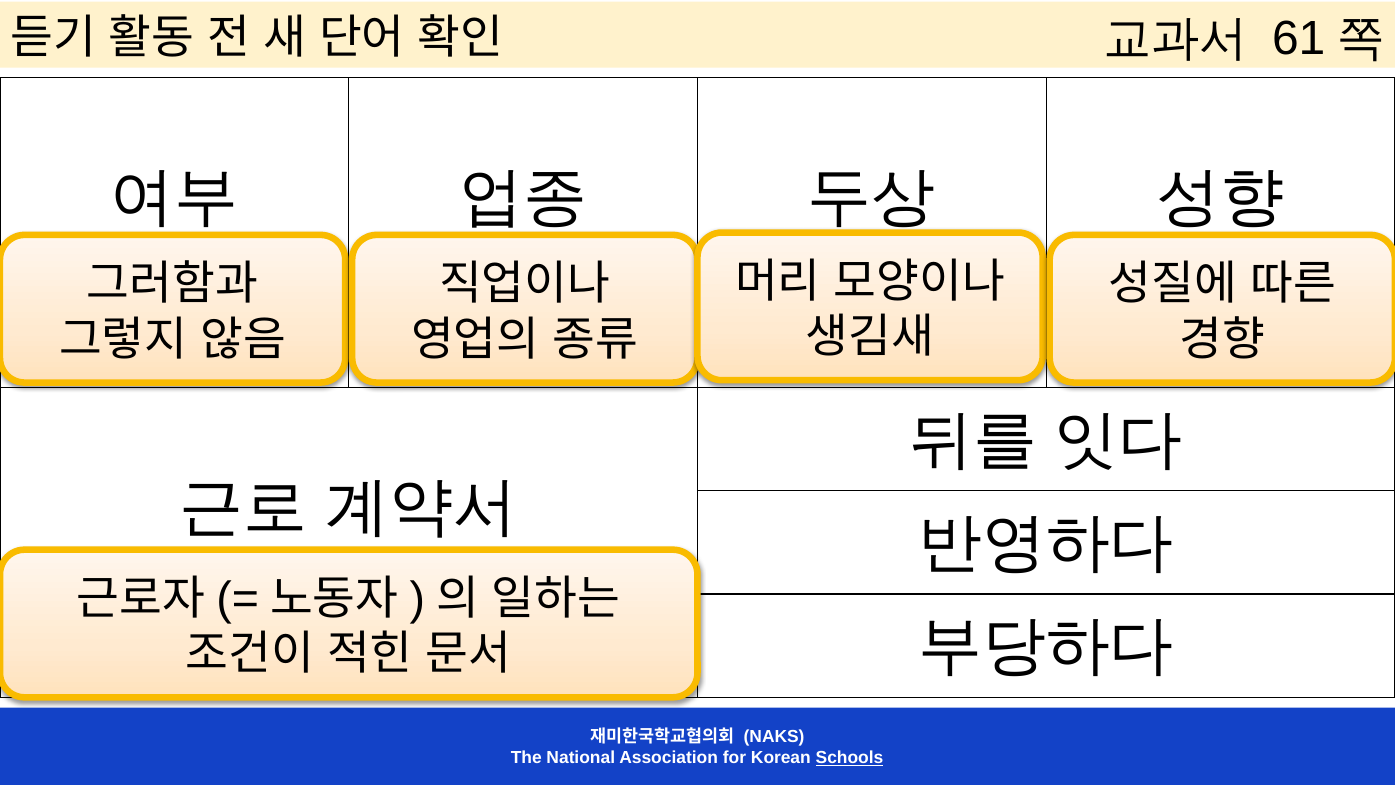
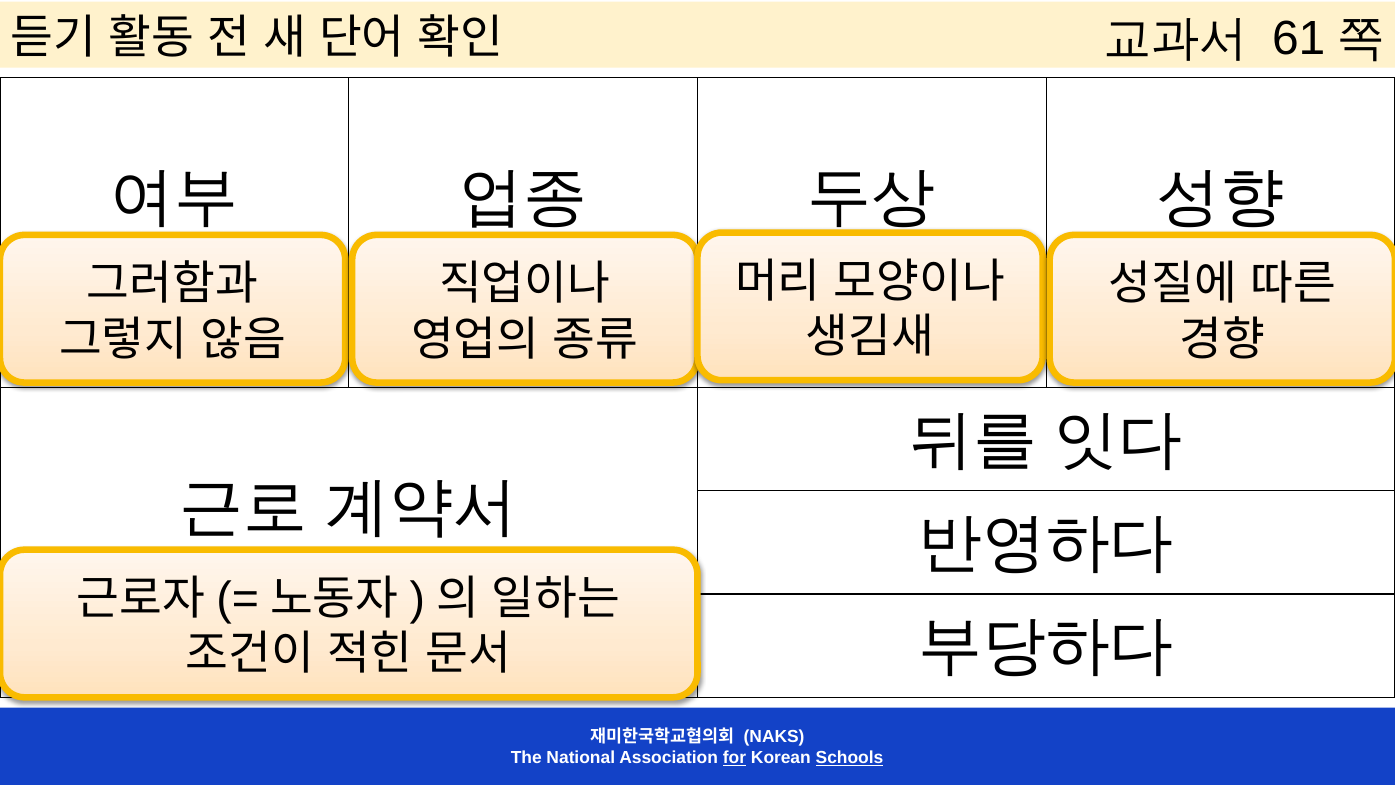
for underline: none -> present
